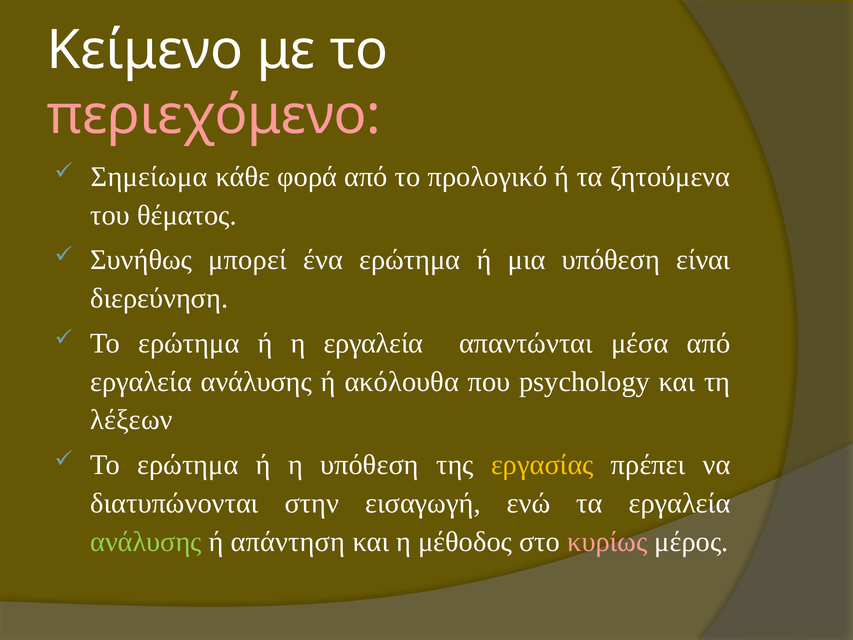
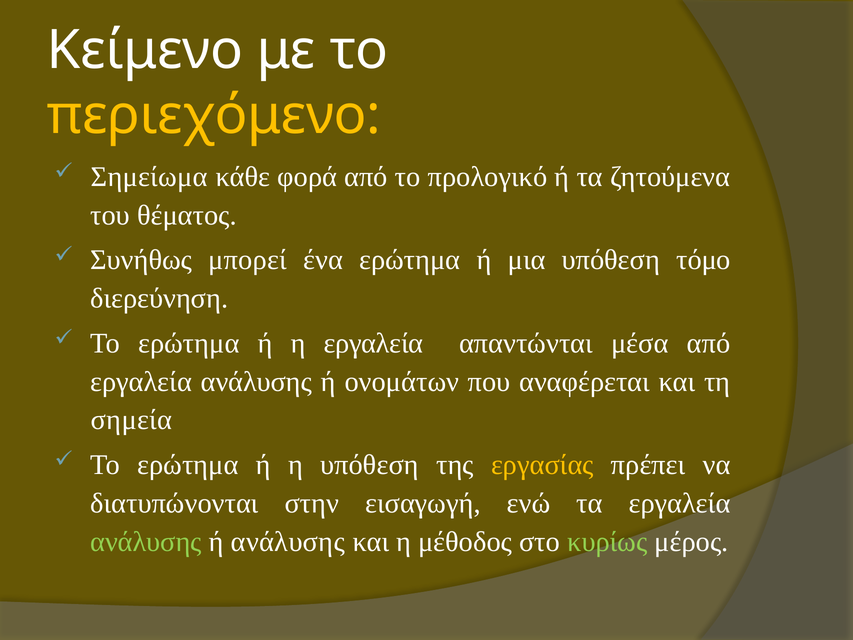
περιεχόμενο colour: pink -> yellow
είναι: είναι -> τόμο
ακόλουθα: ακόλουθα -> ονομάτων
psychology: psychology -> αναφέρεται
λέξεων: λέξεων -> σημεία
ή απάντηση: απάντηση -> ανάλυσης
κυρίως colour: pink -> light green
